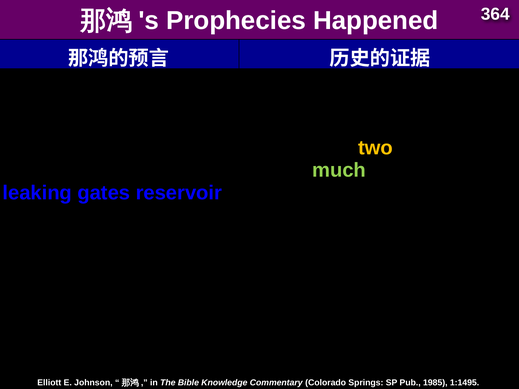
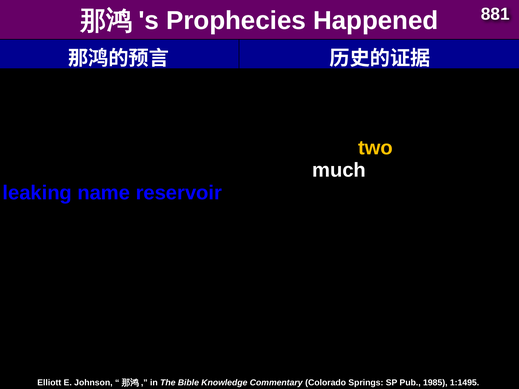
364: 364 -> 881
much colour: light green -> white
leaking gates: gates -> name
